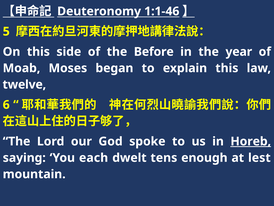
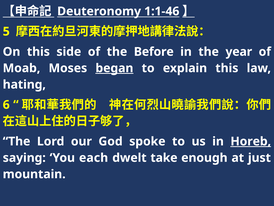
began underline: none -> present
twelve: twelve -> hating
tens: tens -> take
lest: lest -> just
